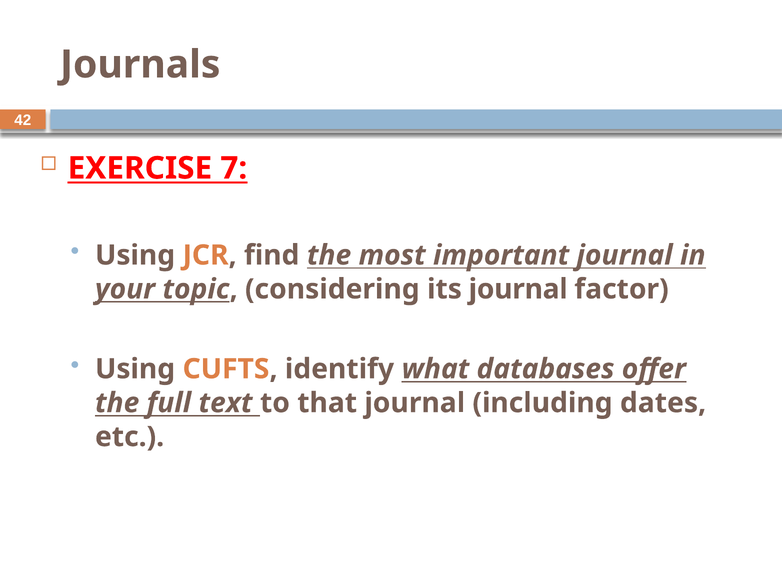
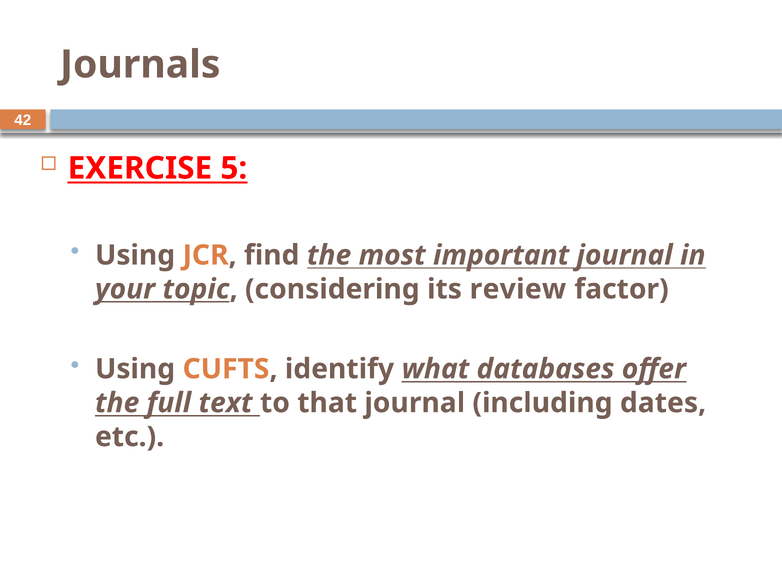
7: 7 -> 5
its journal: journal -> review
